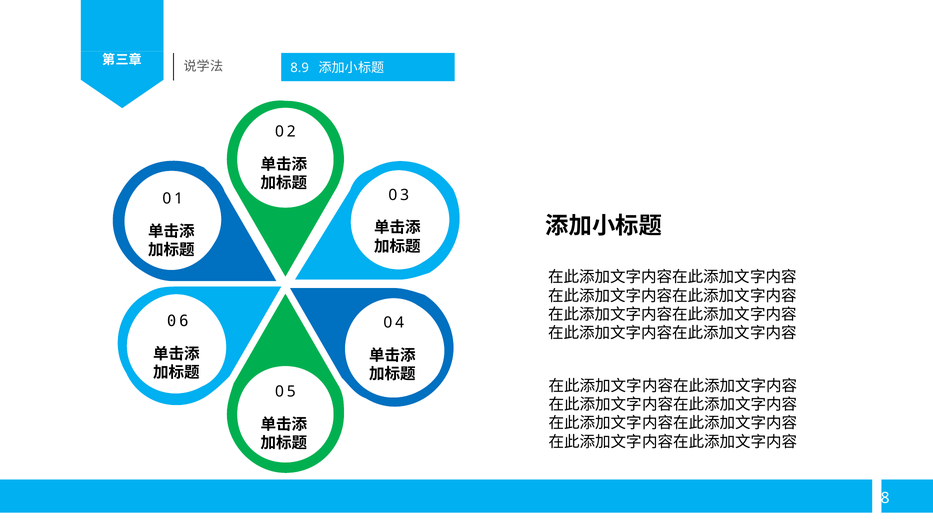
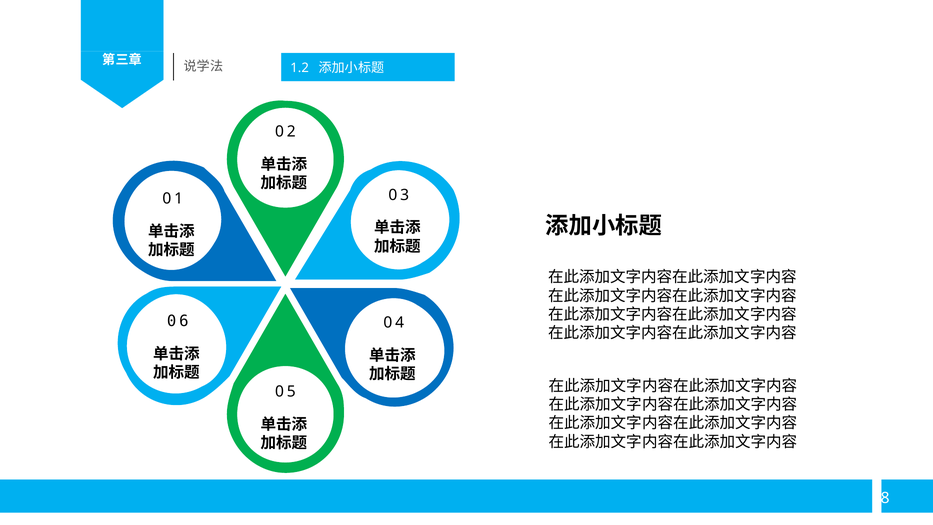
8.9: 8.9 -> 1.2
